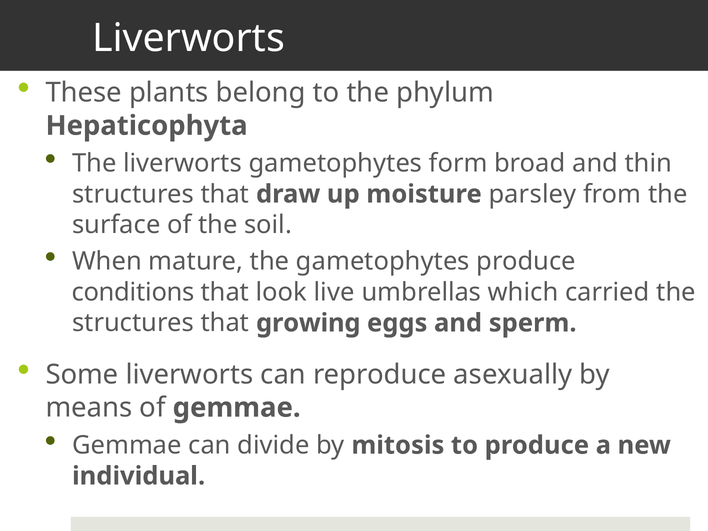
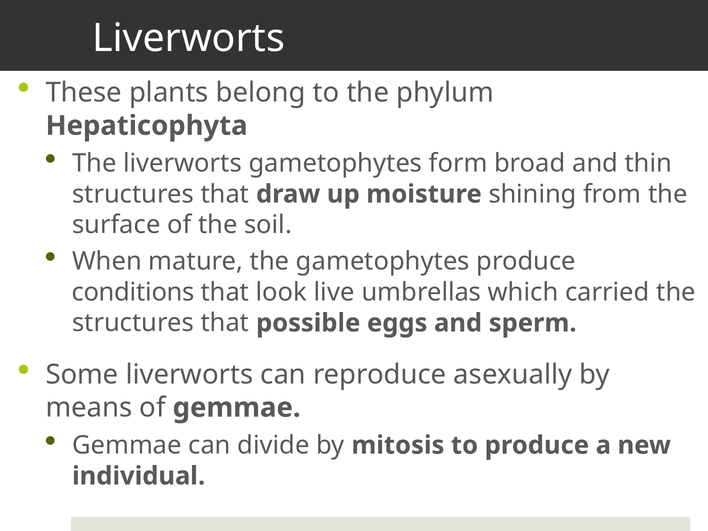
parsley: parsley -> shining
growing: growing -> possible
